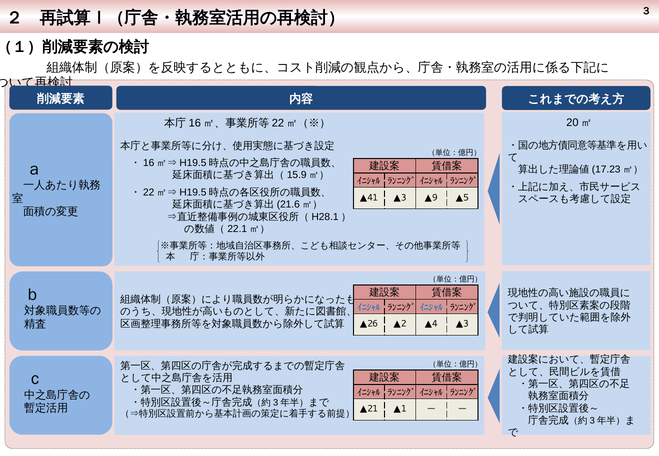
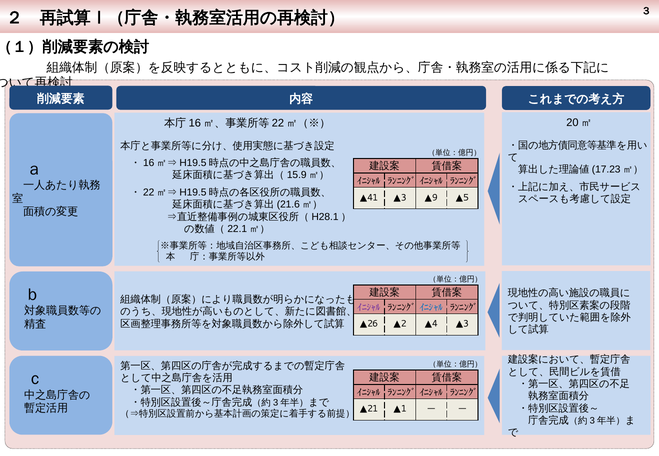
ｲﾆｼｬﾙ at (369, 308) colour: blue -> purple
